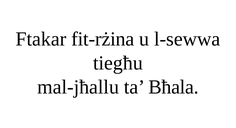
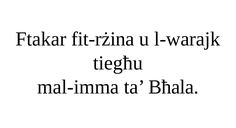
l-sewwa: l-sewwa -> l-warajk
mal-jħallu: mal-jħallu -> mal-imma
